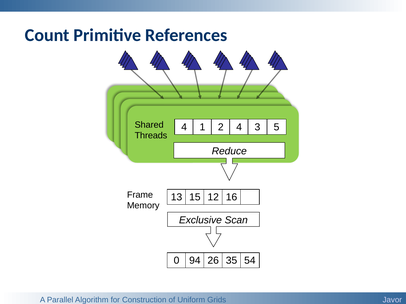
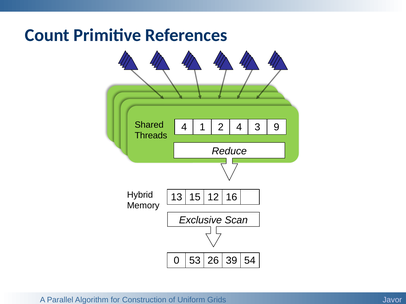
5: 5 -> 9
Frame: Frame -> Hybrid
94: 94 -> 53
35: 35 -> 39
